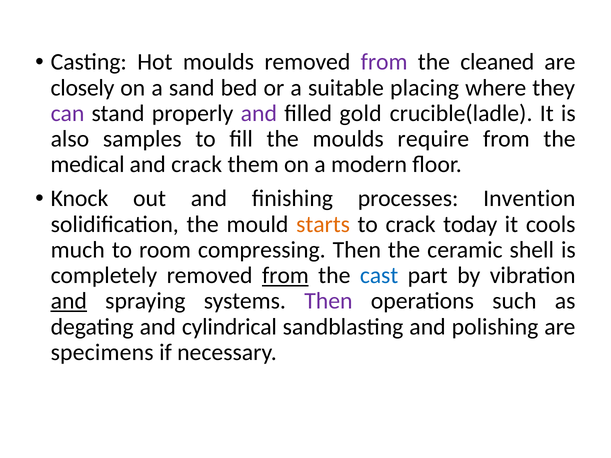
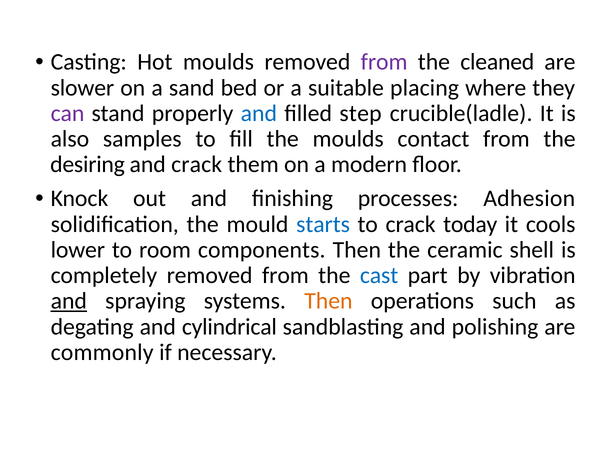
closely: closely -> slower
and at (259, 113) colour: purple -> blue
gold: gold -> step
require: require -> contact
medical: medical -> desiring
Invention: Invention -> Adhesion
starts colour: orange -> blue
much: much -> lower
compressing: compressing -> components
from at (285, 276) underline: present -> none
Then at (328, 301) colour: purple -> orange
specimens: specimens -> commonly
